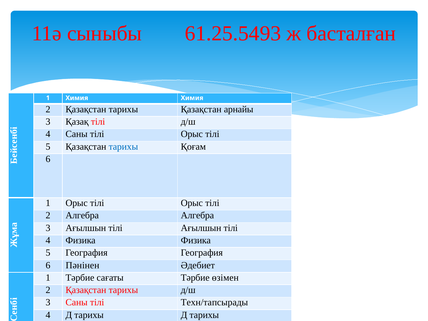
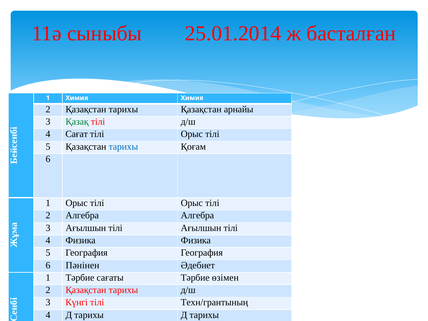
61.25.5493: 61.25.5493 -> 25.01.2014
Қазақ colour: black -> green
4 Саны: Саны -> Сағат
3 Саны: Саны -> Күнгі
Техн/тапсырады: Техн/тапсырады -> Техн/грантының
